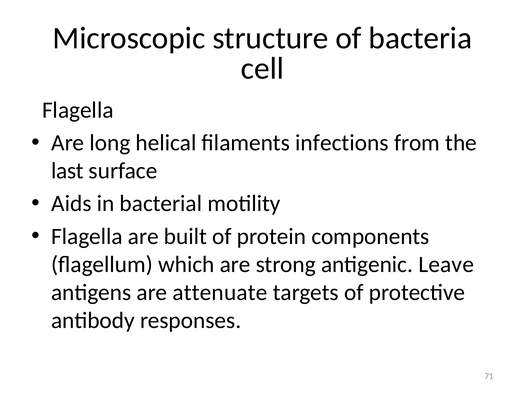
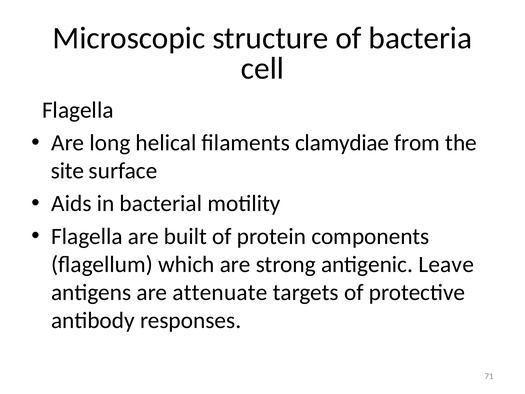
infections: infections -> clamydiae
last: last -> site
